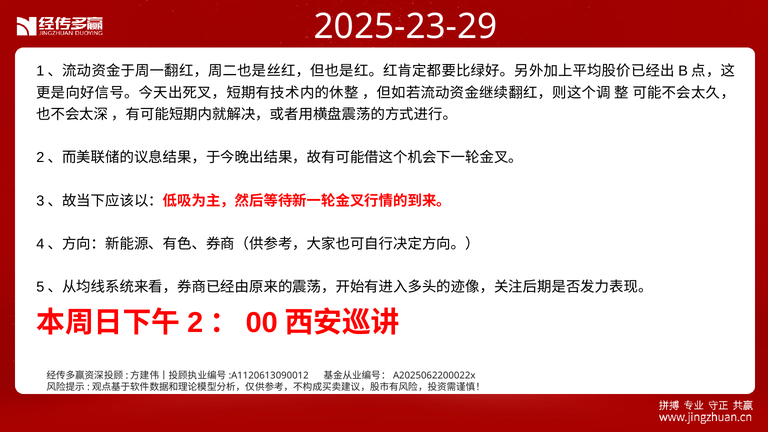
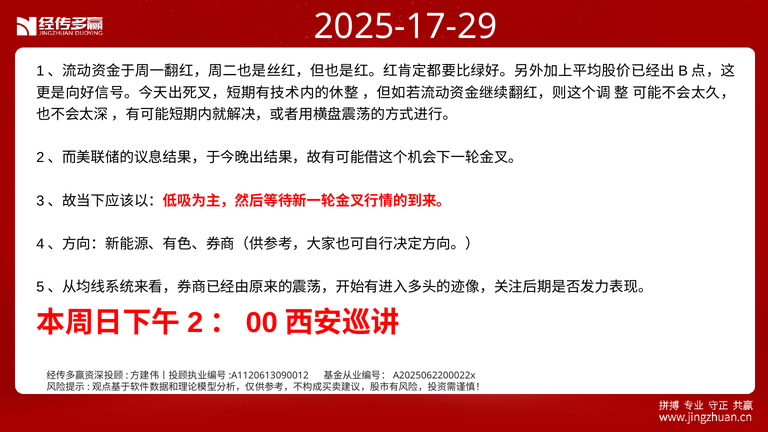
2025-23-29: 2025-23-29 -> 2025-17-29
